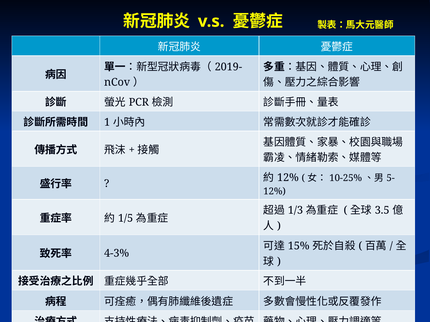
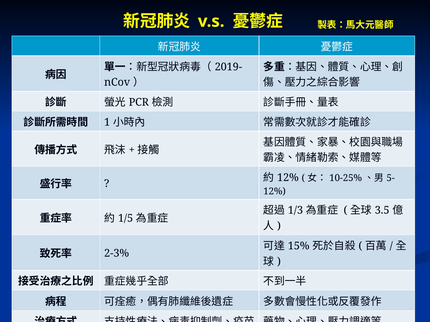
4-3%: 4-3% -> 2-3%
